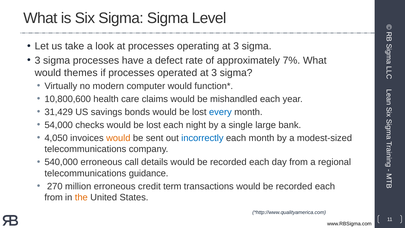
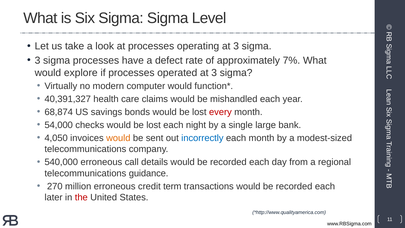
themes: themes -> explore
10,800,600: 10,800,600 -> 40,391,327
31,429: 31,429 -> 68,874
every colour: blue -> red
from at (54, 197): from -> later
the colour: orange -> red
